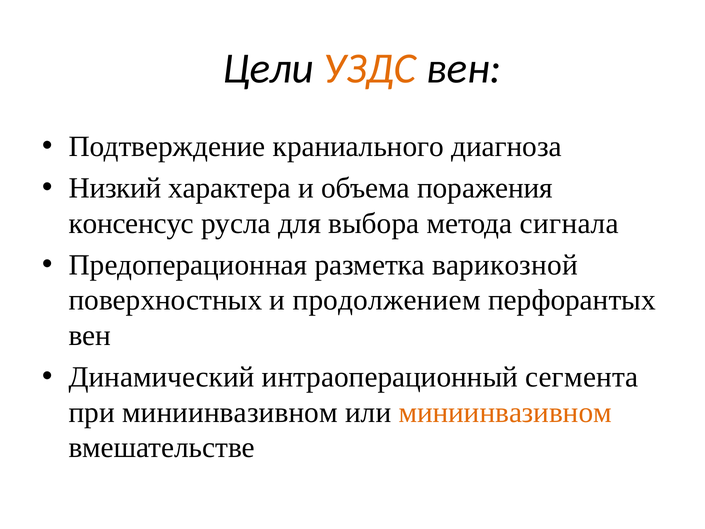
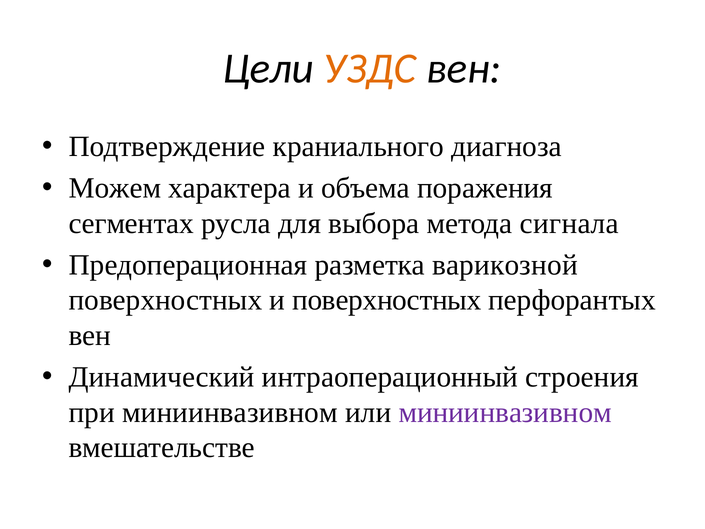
Низкий: Низкий -> Можем
консенсус: консенсус -> сегментах
и продолжением: продолжением -> поверхностных
сегмента: сегмента -> строения
миниинвазивном at (505, 412) colour: orange -> purple
